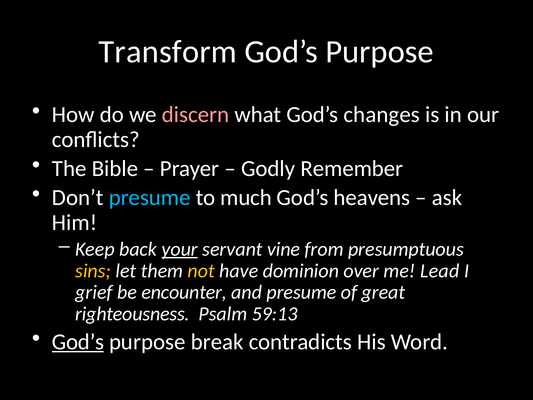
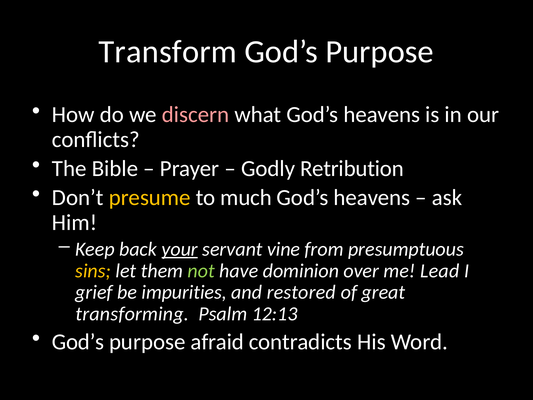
what God’s changes: changes -> heavens
Remember: Remember -> Retribution
presume at (150, 198) colour: light blue -> yellow
not colour: yellow -> light green
encounter: encounter -> impurities
and presume: presume -> restored
righteousness: righteousness -> transforming
59:13: 59:13 -> 12:13
God’s at (78, 342) underline: present -> none
break: break -> afraid
